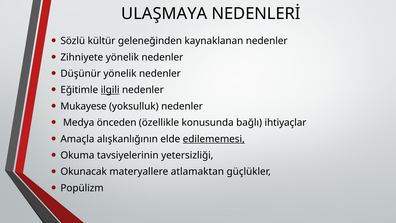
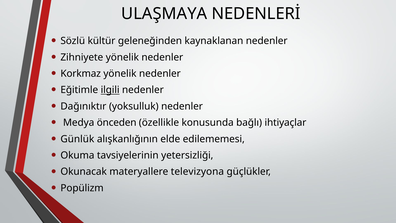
Düşünür: Düşünür -> Korkmaz
Mukayese: Mukayese -> Dağınıktır
Amaçla: Amaçla -> Günlük
edilememesi underline: present -> none
atlamaktan: atlamaktan -> televizyona
